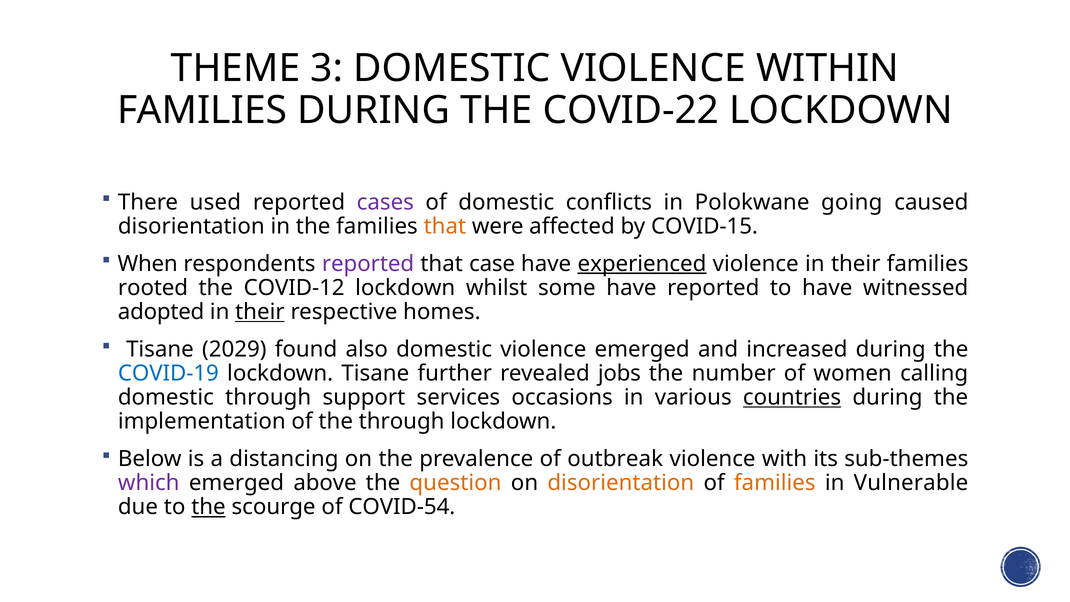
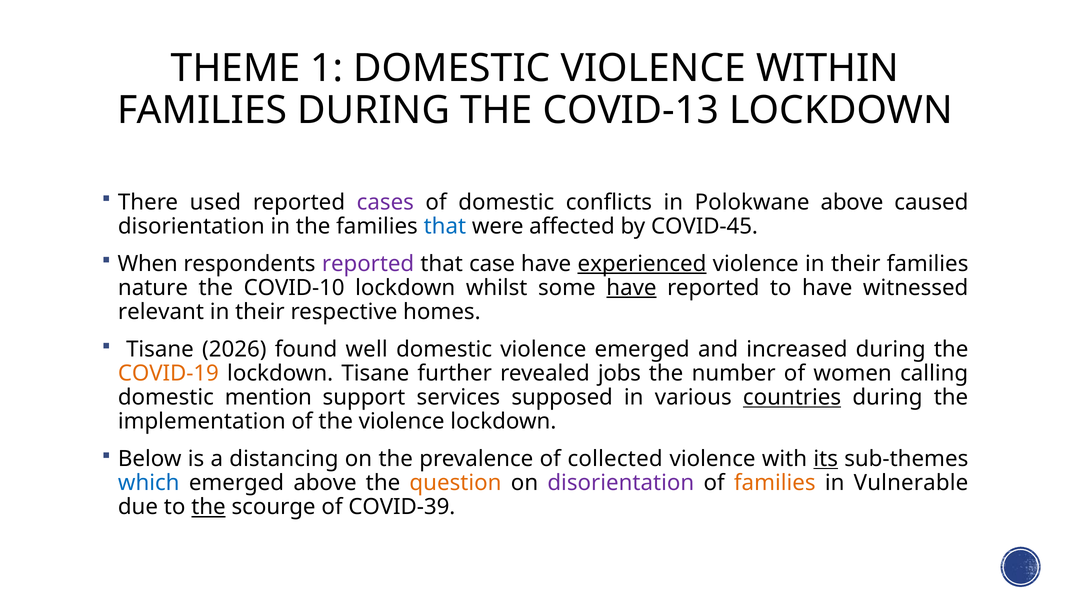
3: 3 -> 1
COVID-22: COVID-22 -> COVID-13
Polokwane going: going -> above
that at (445, 226) colour: orange -> blue
COVID-15: COVID-15 -> COVID-45
rooted: rooted -> nature
COVID-12: COVID-12 -> COVID-10
have at (631, 288) underline: none -> present
adopted: adopted -> relevant
their at (260, 312) underline: present -> none
2029: 2029 -> 2026
also: also -> well
COVID-19 colour: blue -> orange
domestic through: through -> mention
occasions: occasions -> supposed
the through: through -> violence
outbreak: outbreak -> collected
its underline: none -> present
which colour: purple -> blue
disorientation at (621, 483) colour: orange -> purple
COVID-54: COVID-54 -> COVID-39
